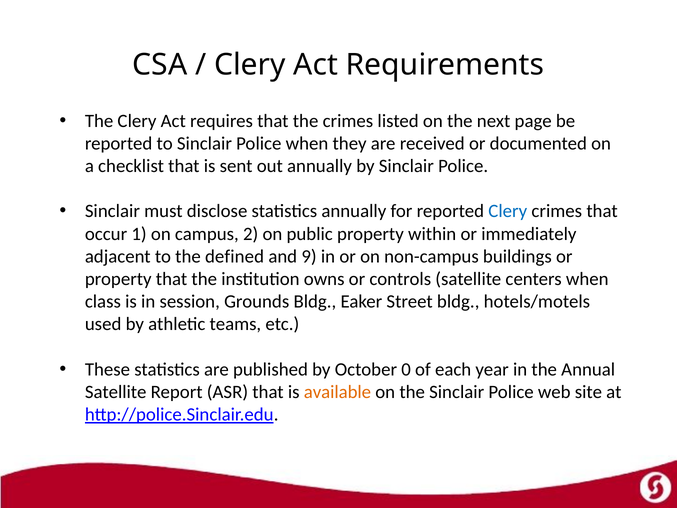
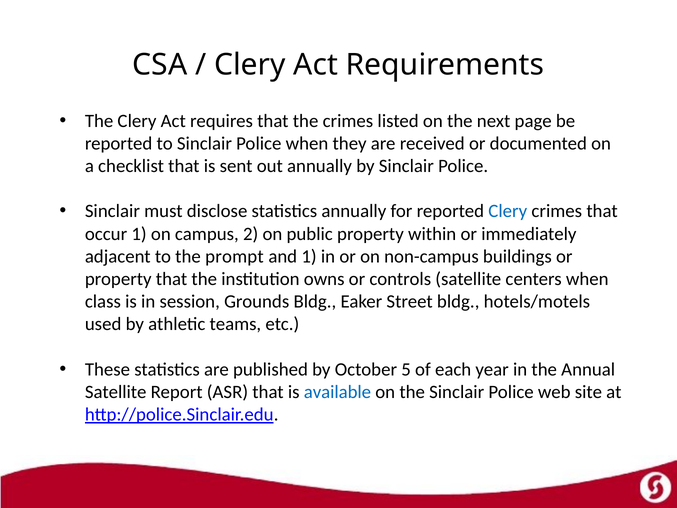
defined: defined -> prompt
and 9: 9 -> 1
0: 0 -> 5
available colour: orange -> blue
